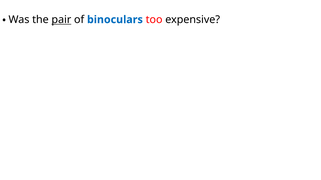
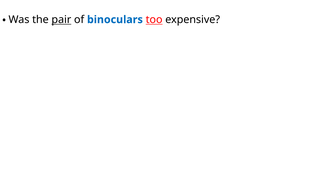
too underline: none -> present
